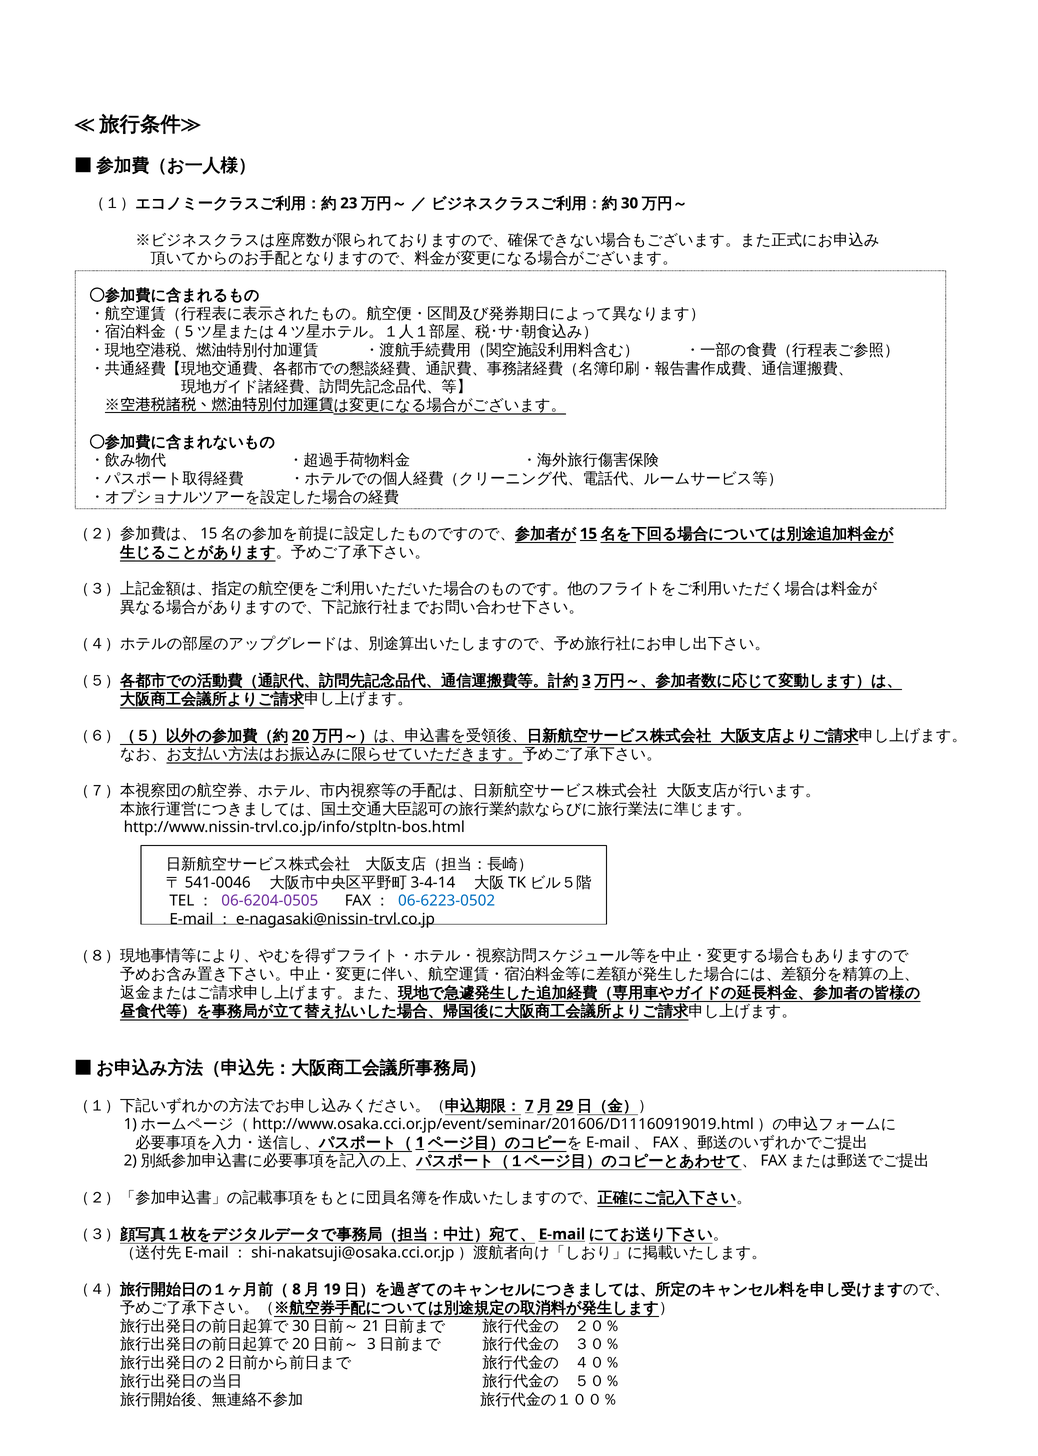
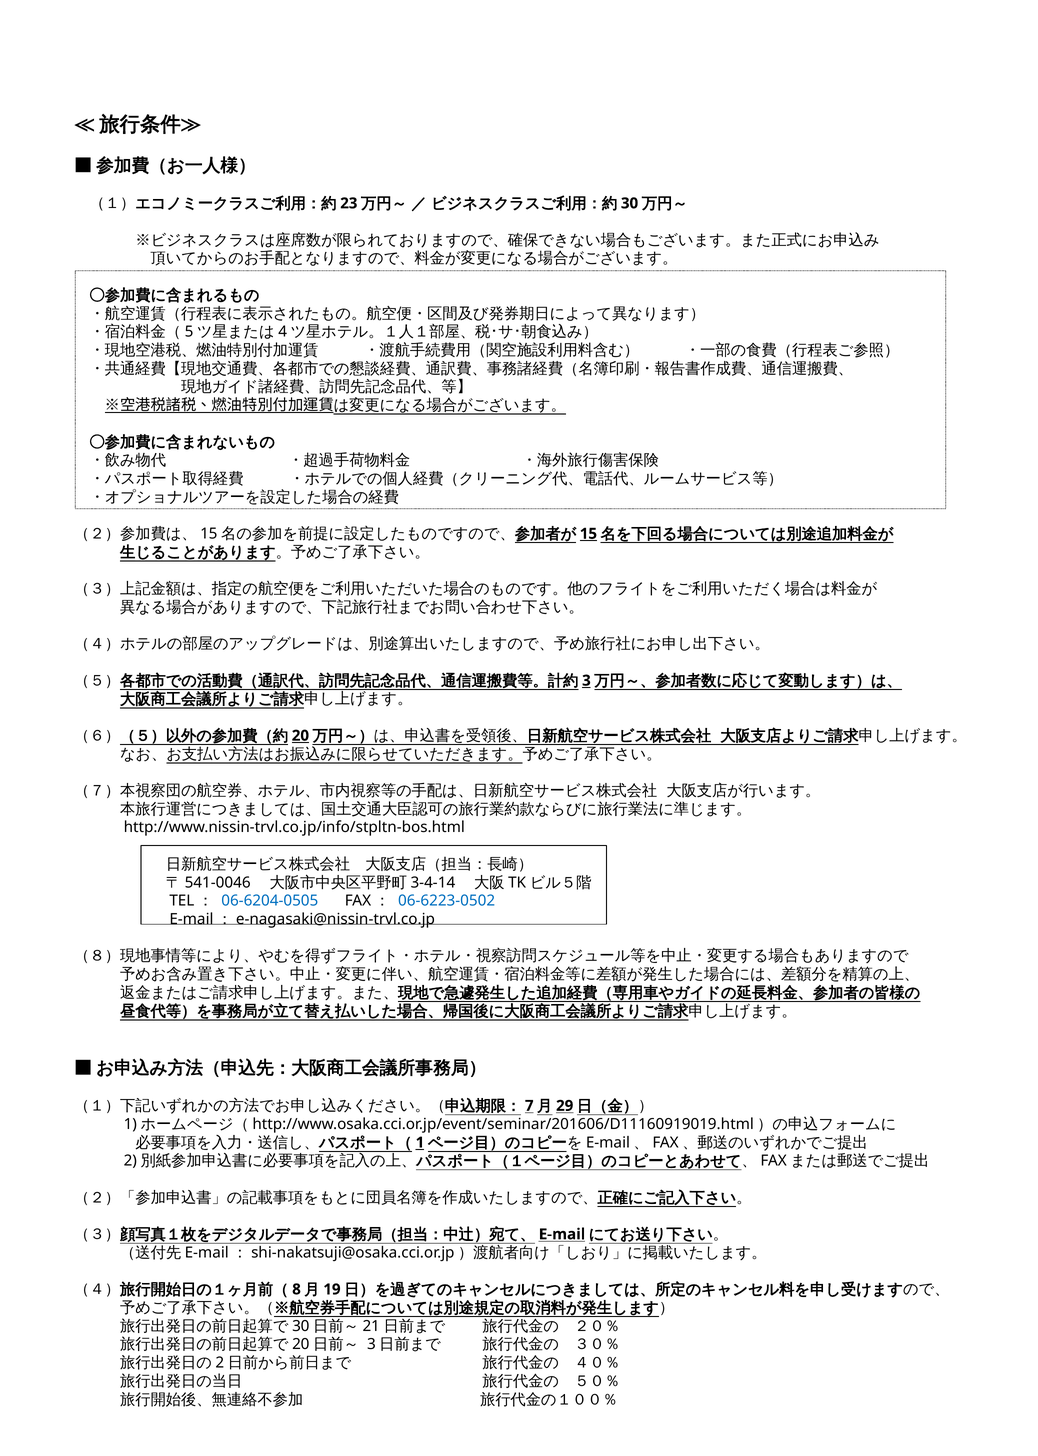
06-6204-0505 colour: purple -> blue
